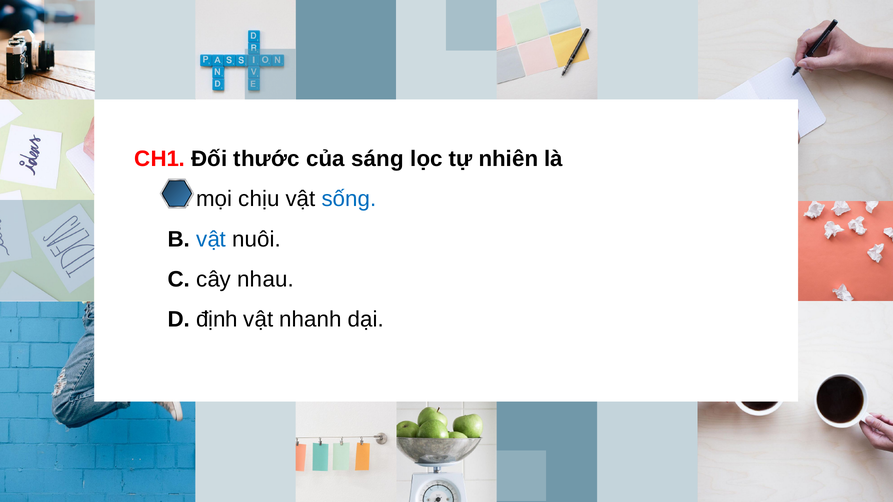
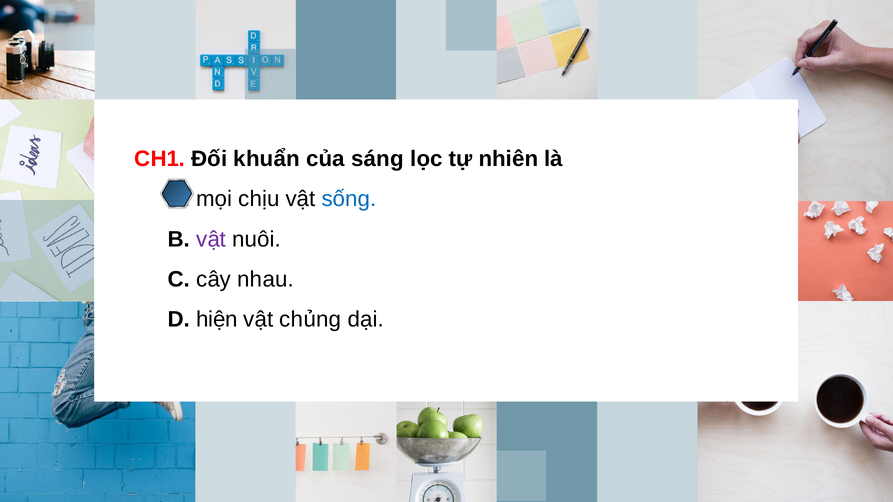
thước: thước -> khuẩn
vật at (211, 239) colour: blue -> purple
định: định -> hiện
nhanh: nhanh -> chủng
